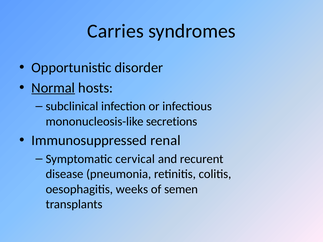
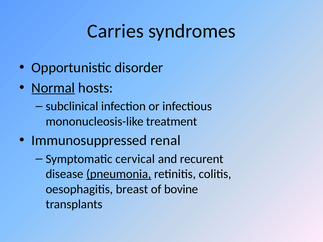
secretions: secretions -> treatment
pneumonia underline: none -> present
weeks: weeks -> breast
semen: semen -> bovine
